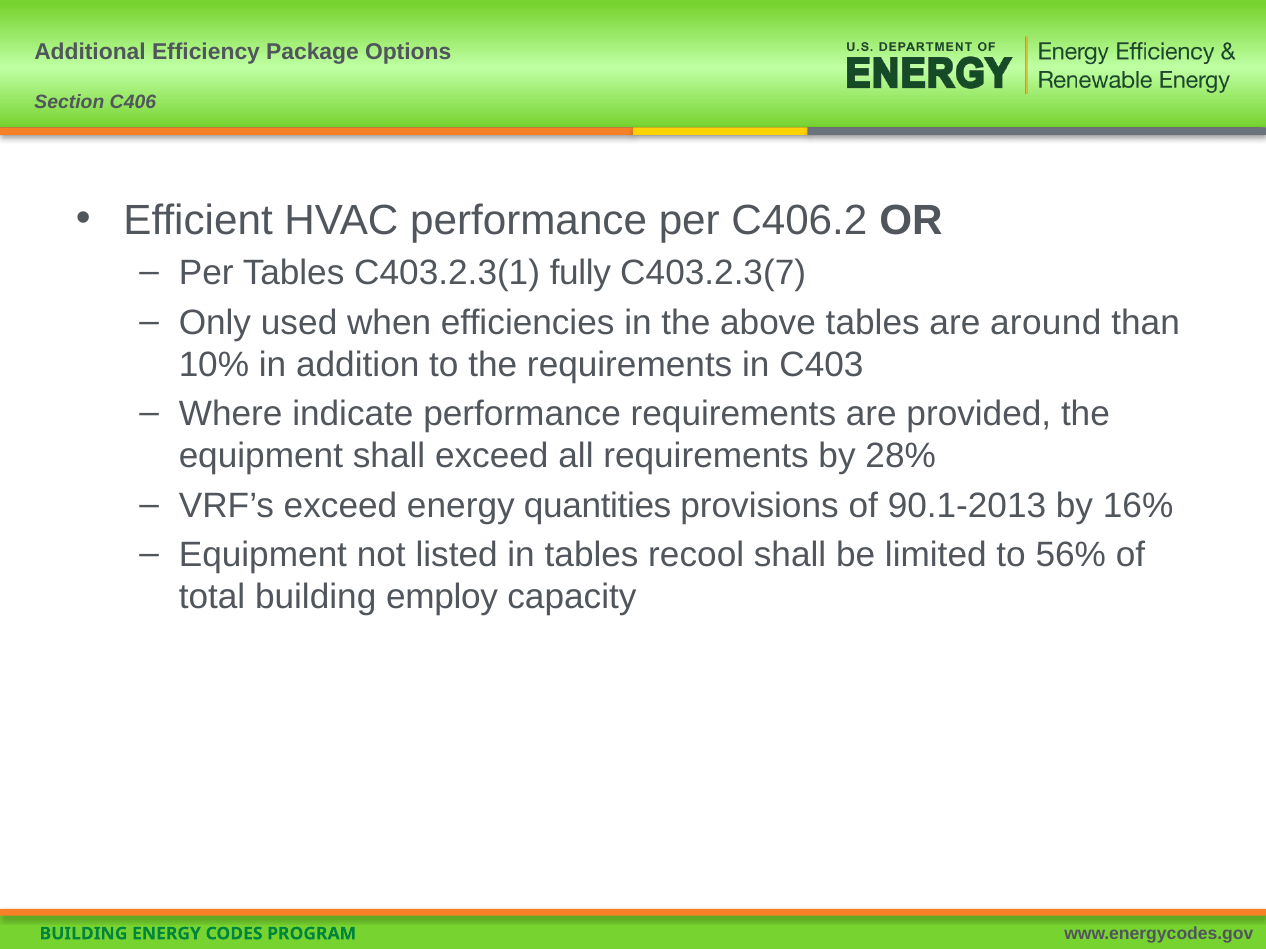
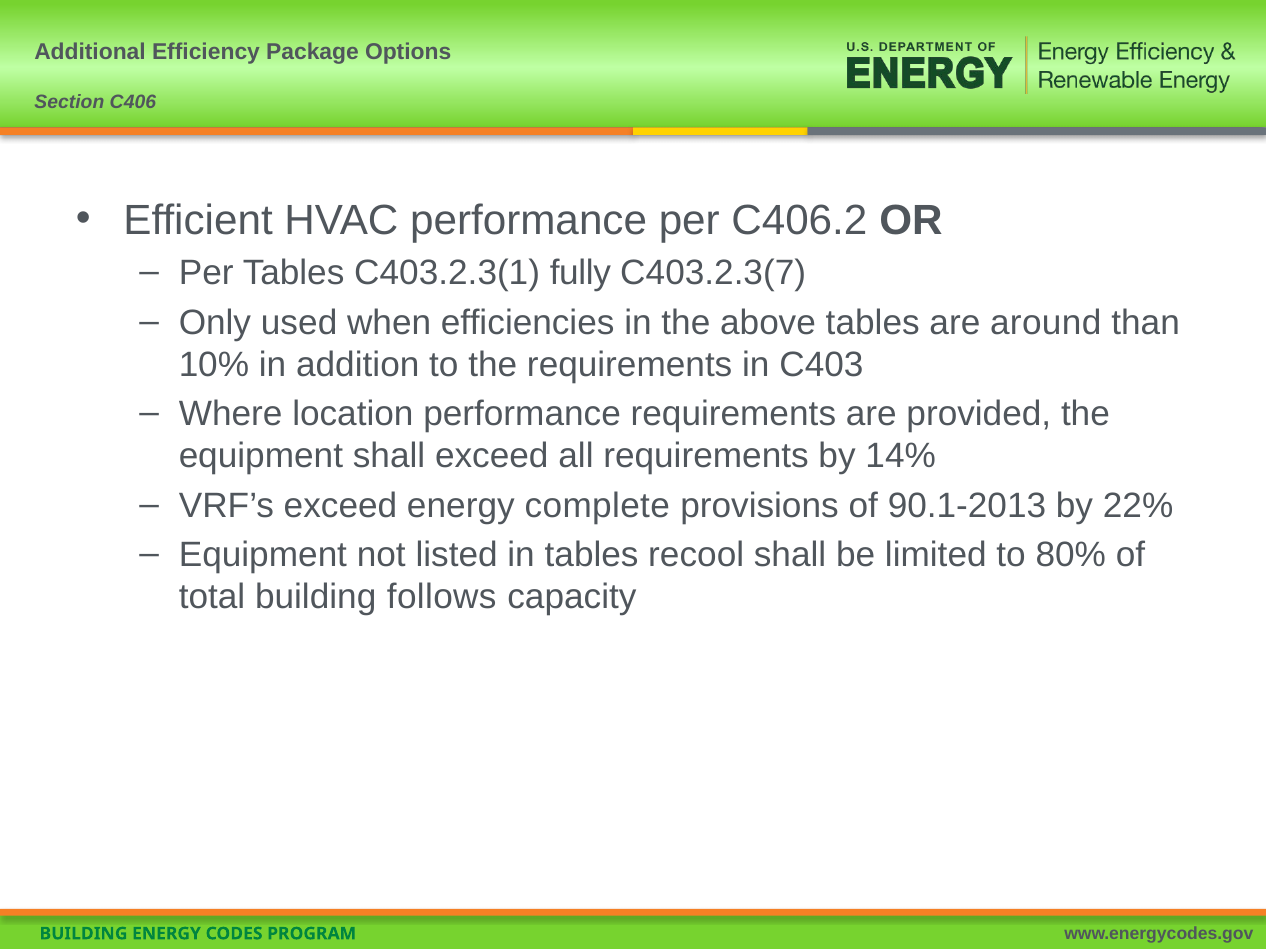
indicate: indicate -> location
28%: 28% -> 14%
quantities: quantities -> complete
16%: 16% -> 22%
56%: 56% -> 80%
employ: employ -> follows
